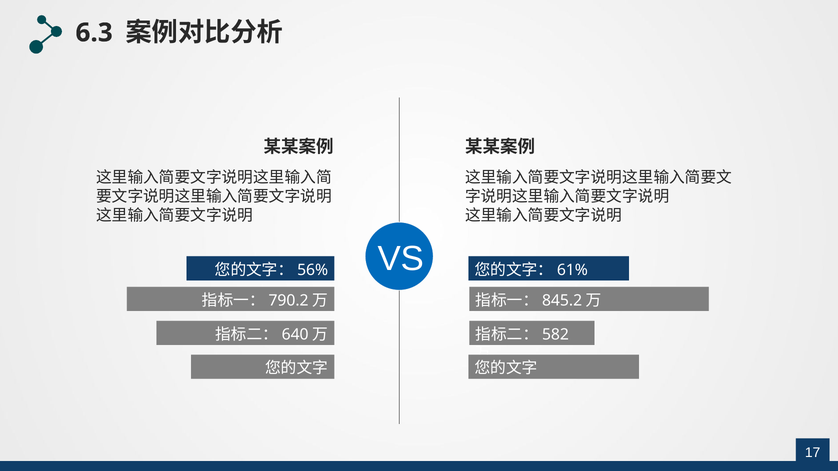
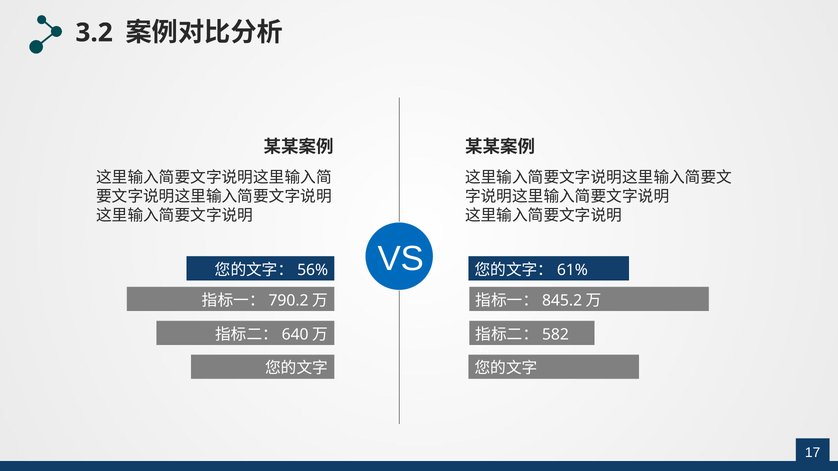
6.3: 6.3 -> 3.2
